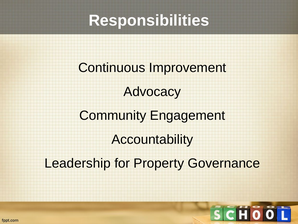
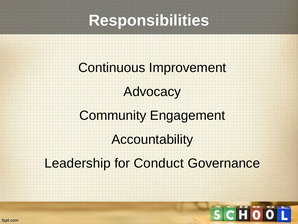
Property: Property -> Conduct
